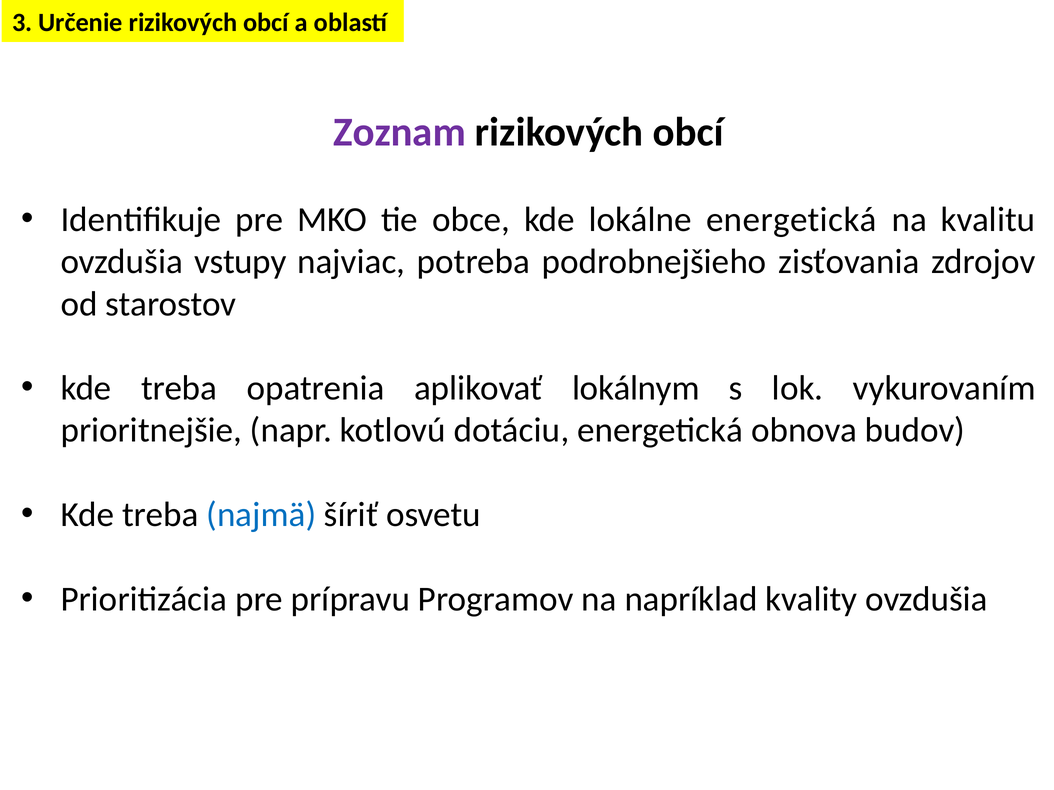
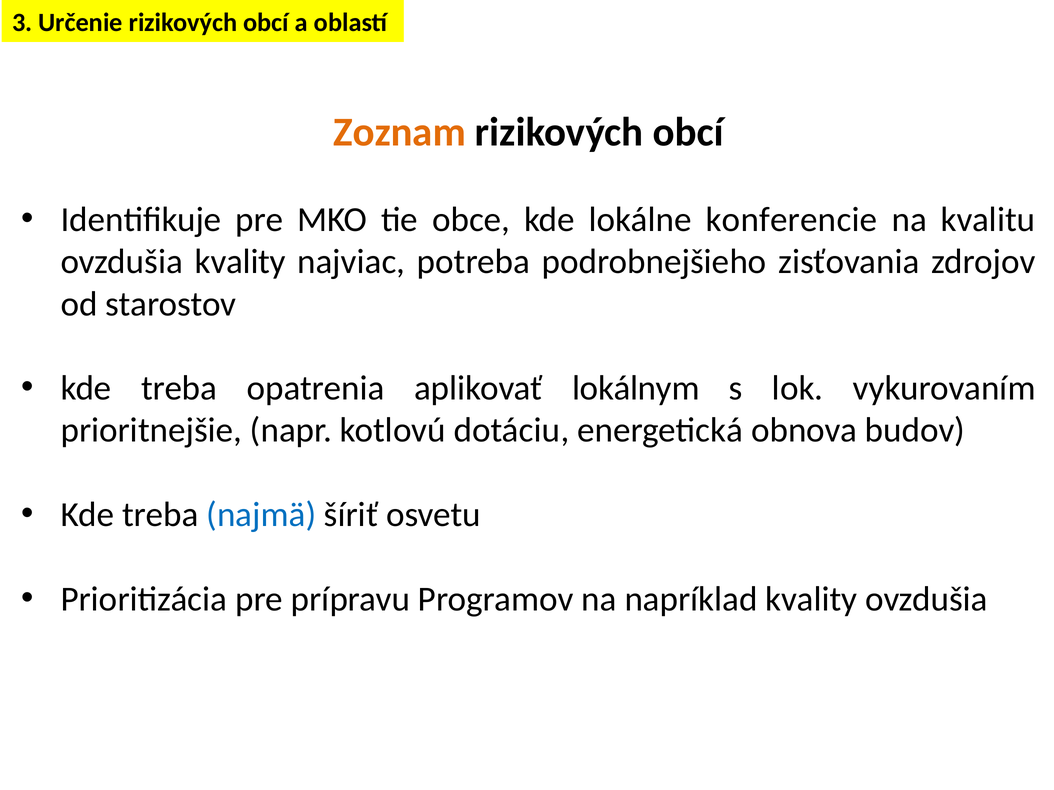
Zoznam colour: purple -> orange
lokálne energetická: energetická -> konferencie
ovzdušia vstupy: vstupy -> kvality
